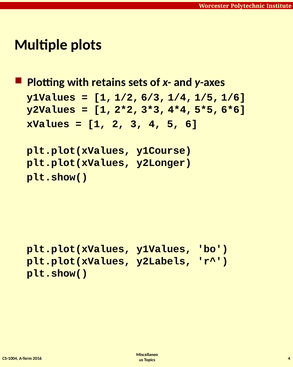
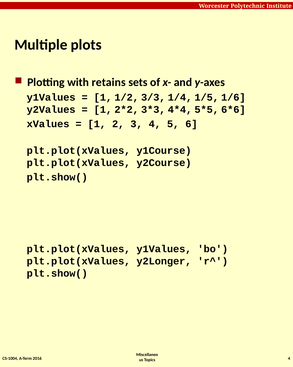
6/3: 6/3 -> 3/3
y2Longer: y2Longer -> y2Course
y2Labels: y2Labels -> y2Longer
